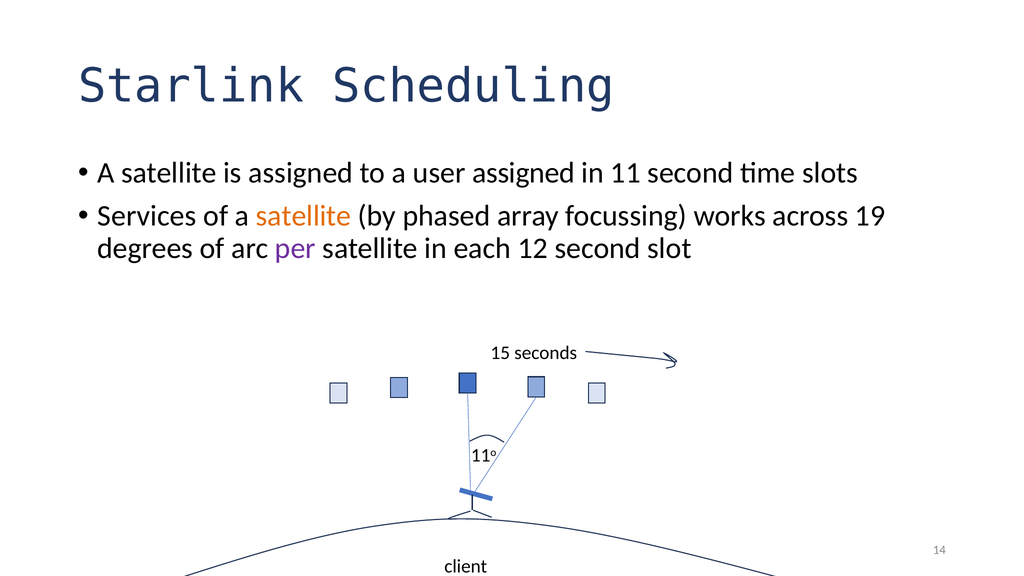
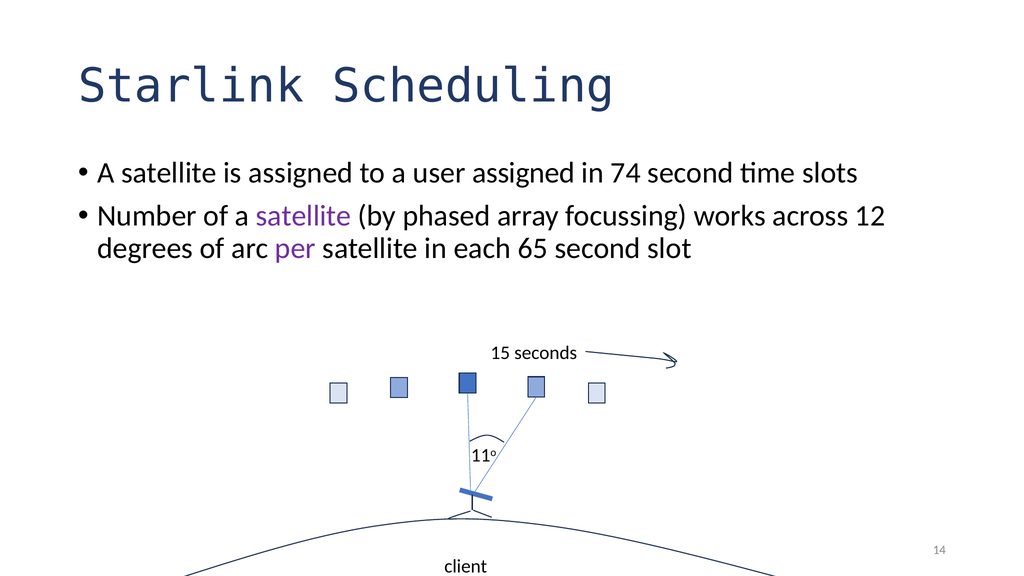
11: 11 -> 74
Services: Services -> Number
satellite at (304, 216) colour: orange -> purple
19: 19 -> 12
12: 12 -> 65
